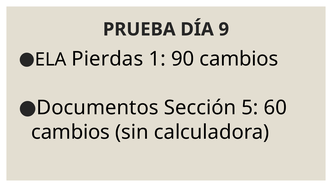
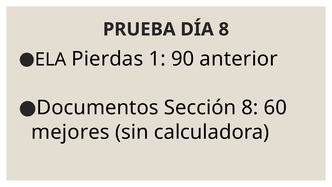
DÍA 9: 9 -> 8
90 cambios: cambios -> anterior
Sección 5: 5 -> 8
cambios at (71, 132): cambios -> mejores
